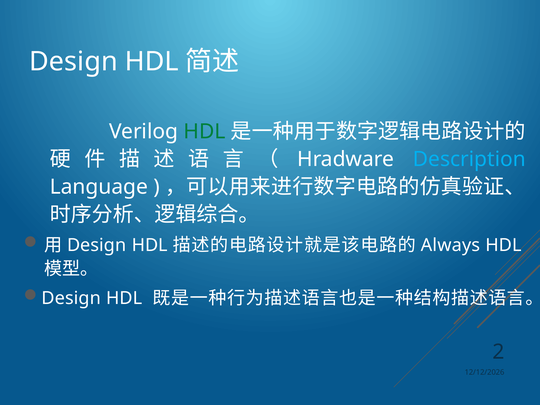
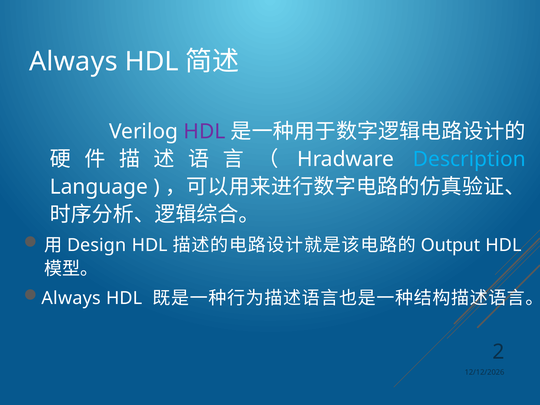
Design at (73, 61): Design -> Always
HDL at (205, 132) colour: green -> purple
Always: Always -> Output
Design at (71, 298): Design -> Always
